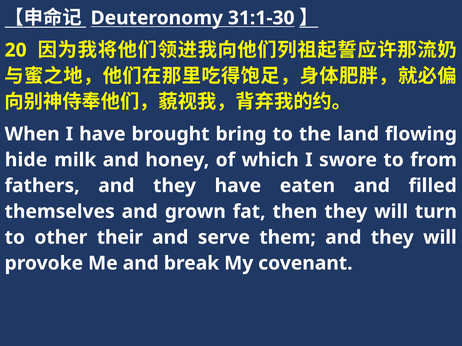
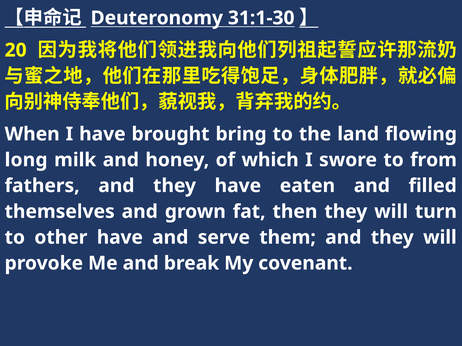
hide: hide -> long
other their: their -> have
